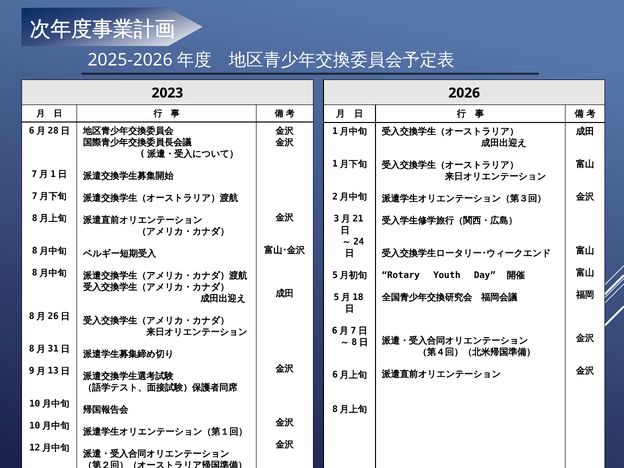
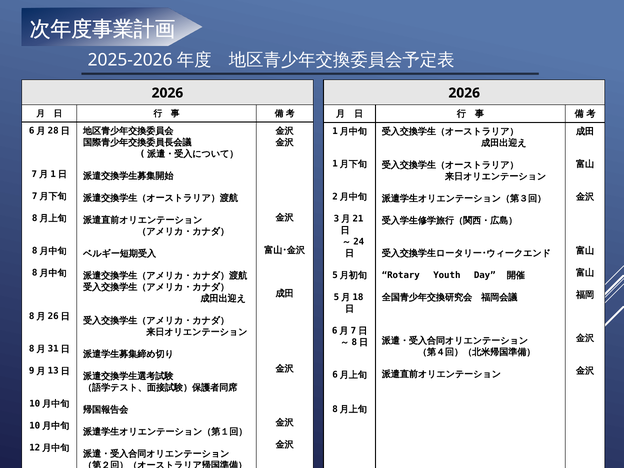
2023 at (167, 93): 2023 -> 2026
